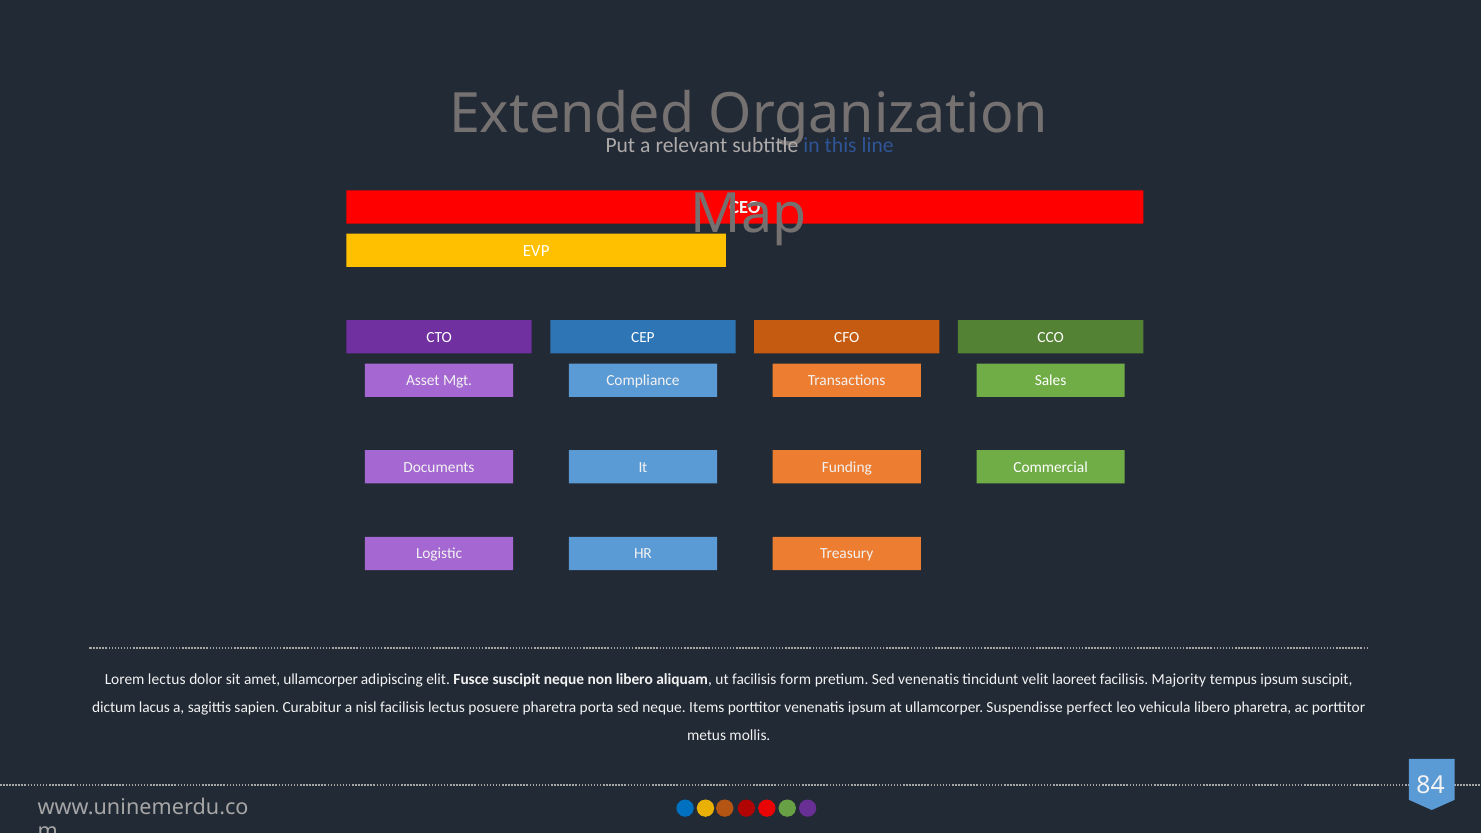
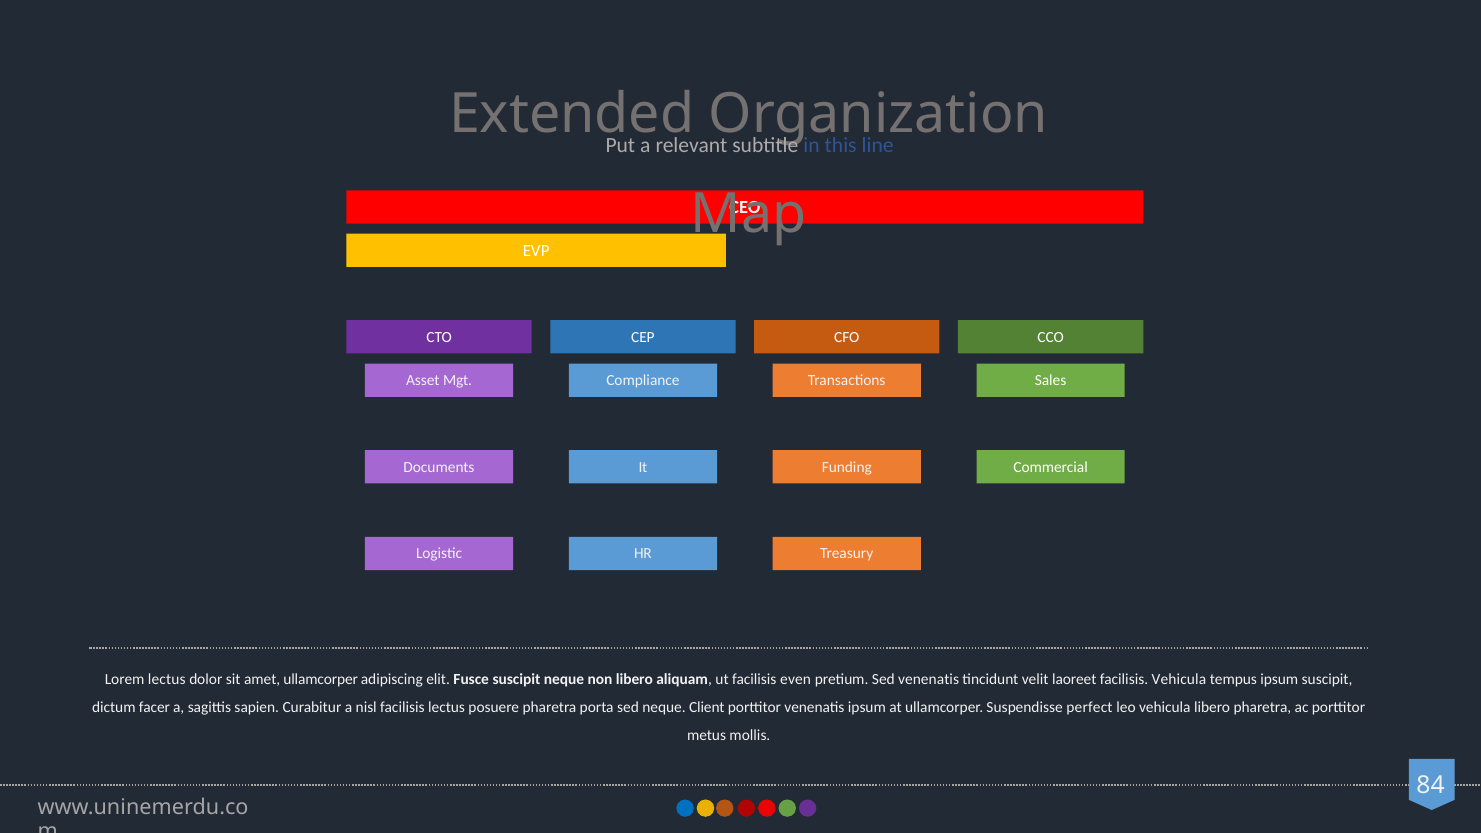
form: form -> even
facilisis Majority: Majority -> Vehicula
lacus: lacus -> facer
Items: Items -> Client
